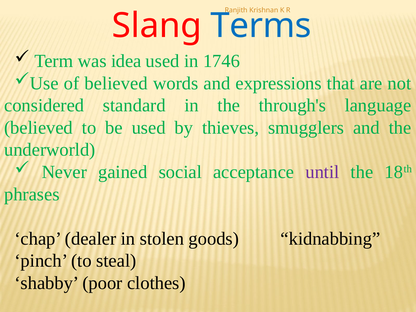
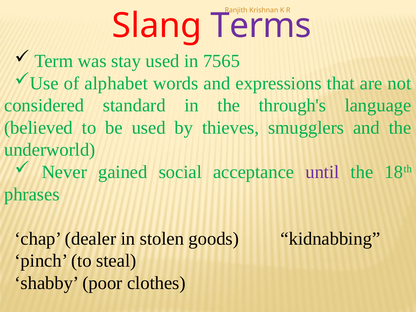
Terms colour: blue -> purple
idea: idea -> stay
1746: 1746 -> 7565
of believed: believed -> alphabet
